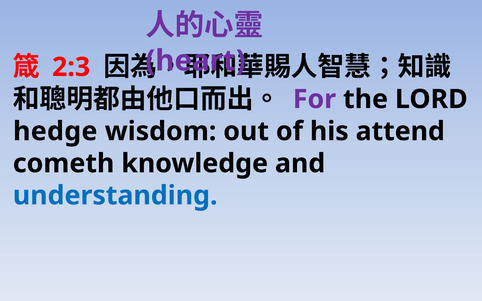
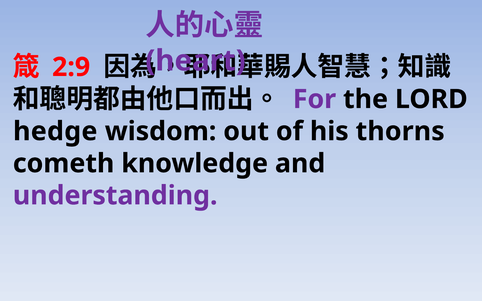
2:3: 2:3 -> 2:9
attend: attend -> thorns
understanding colour: blue -> purple
